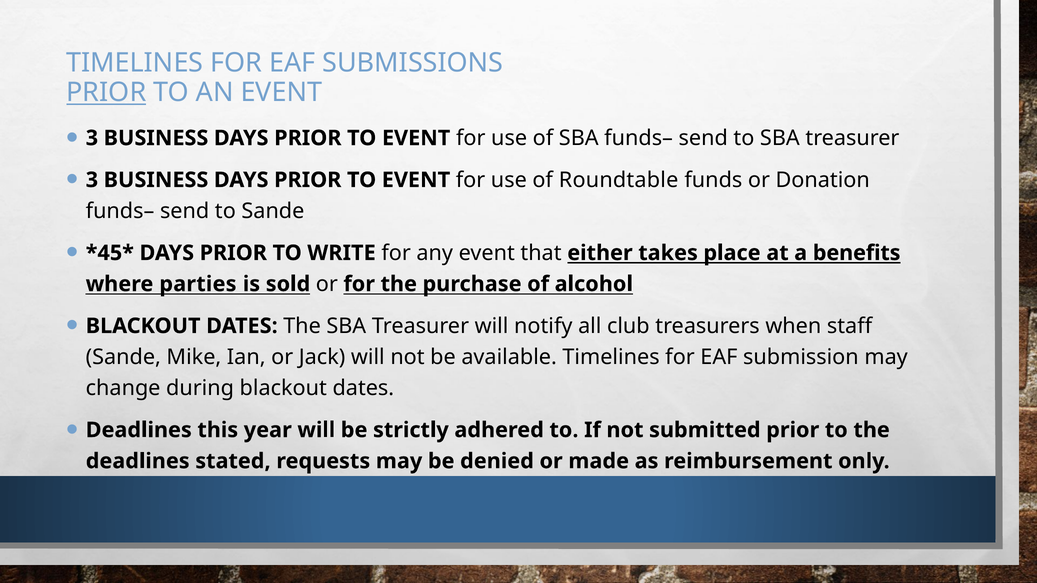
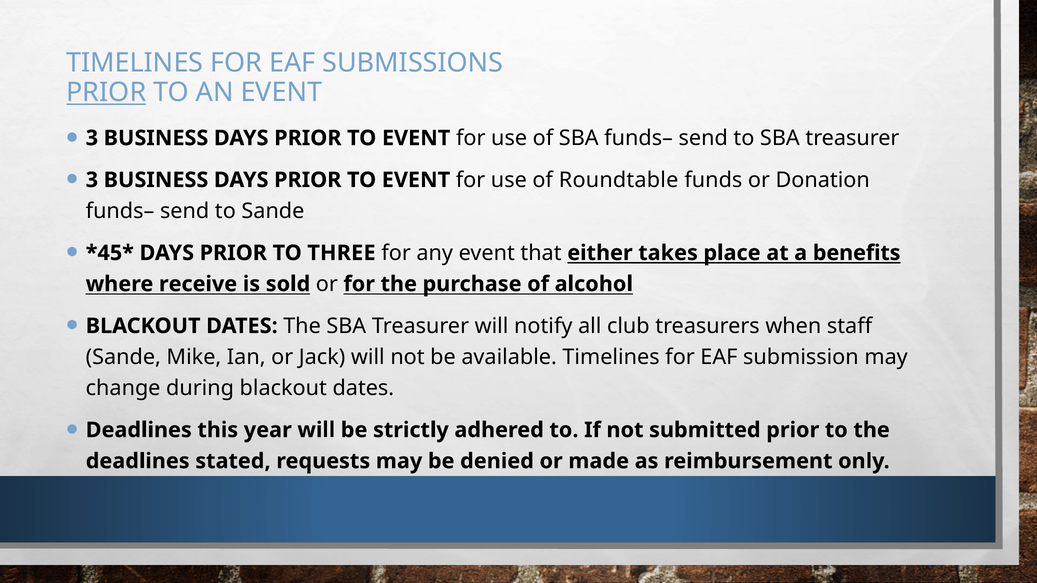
WRITE: WRITE -> THREE
parties: parties -> receive
